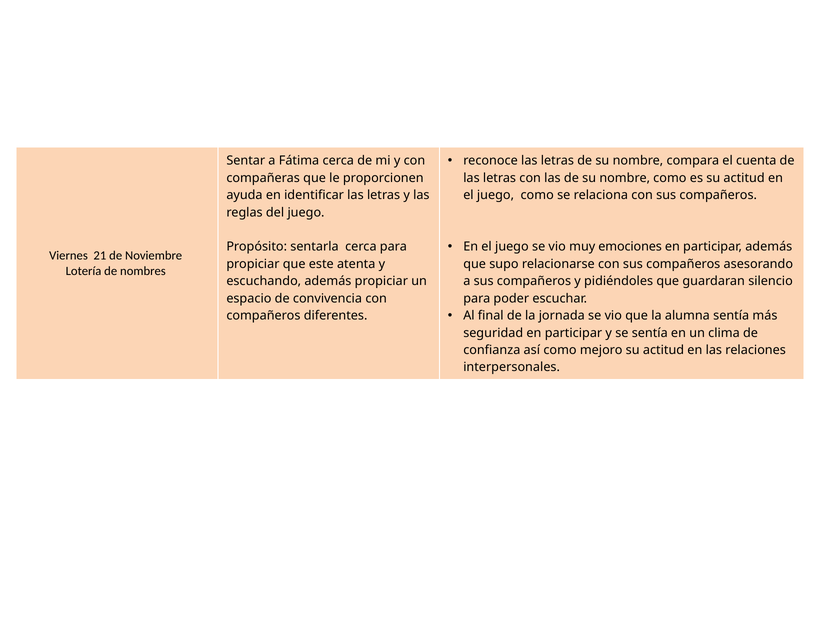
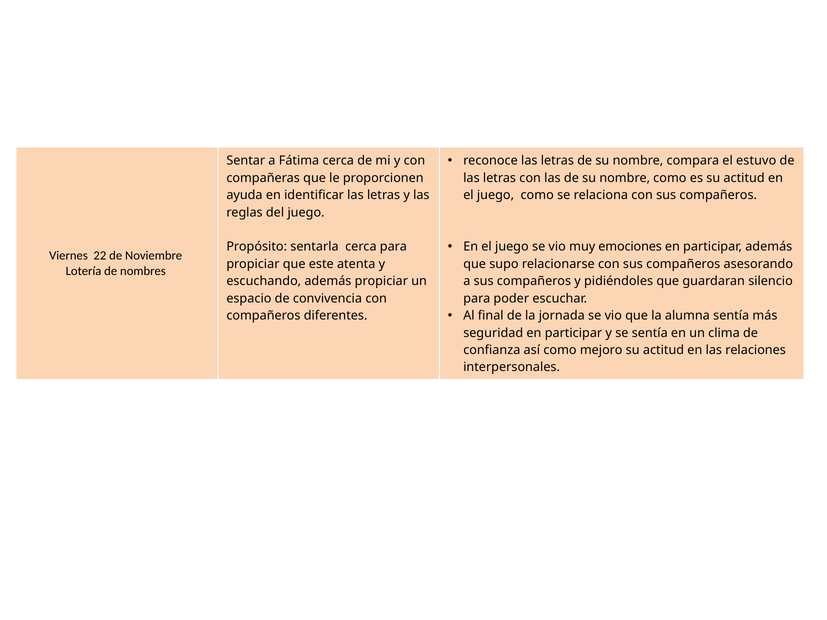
cuenta: cuenta -> estuvo
21: 21 -> 22
